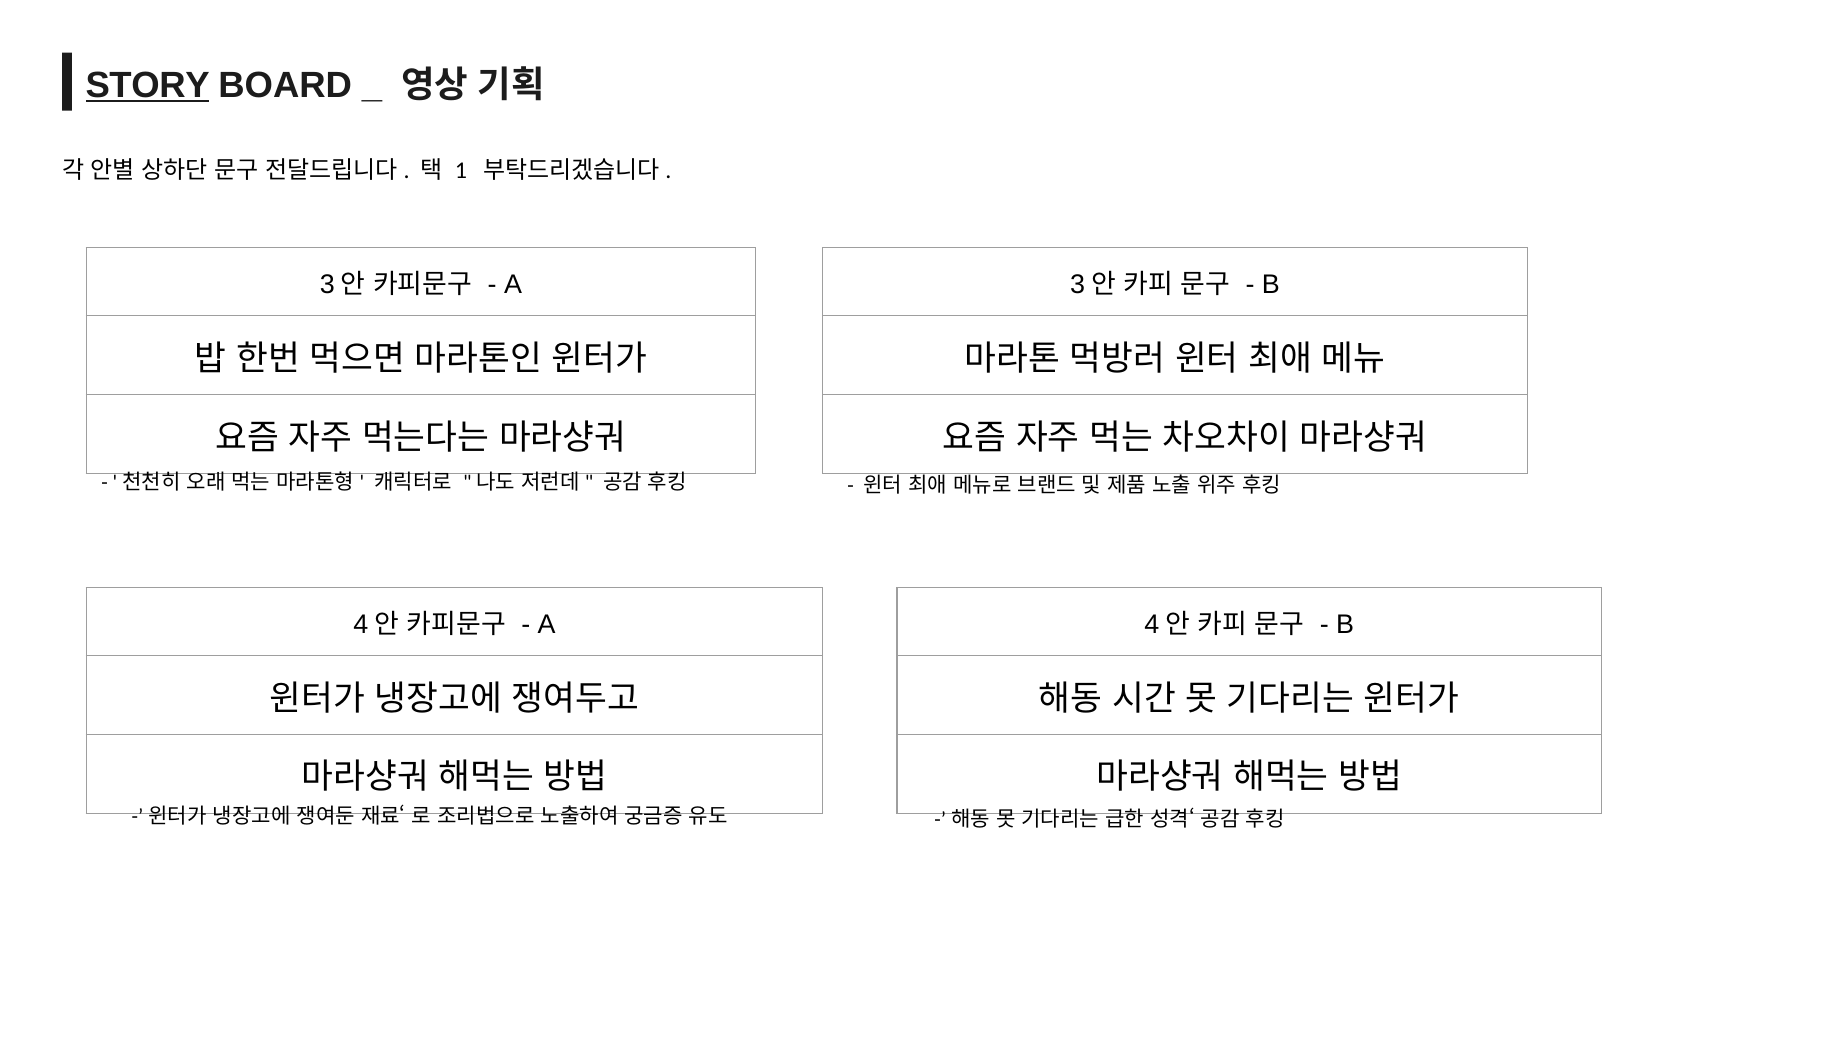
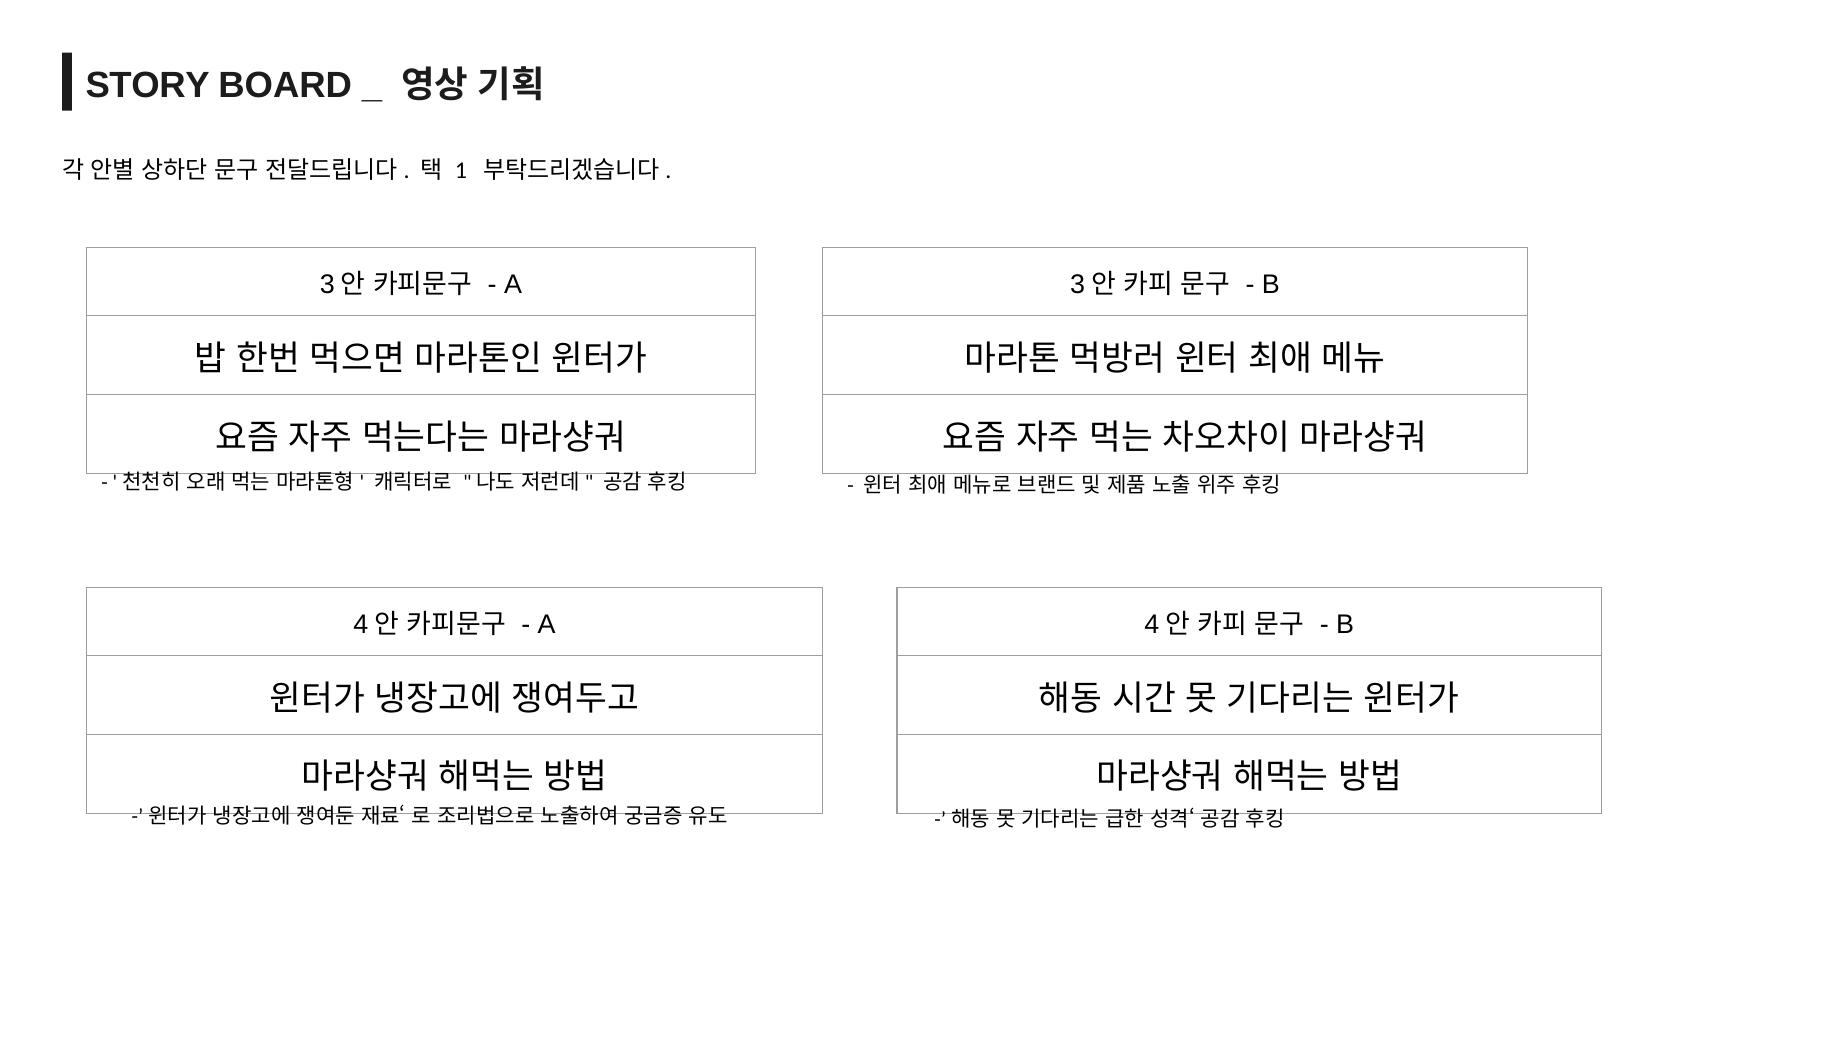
STORY underline: present -> none
